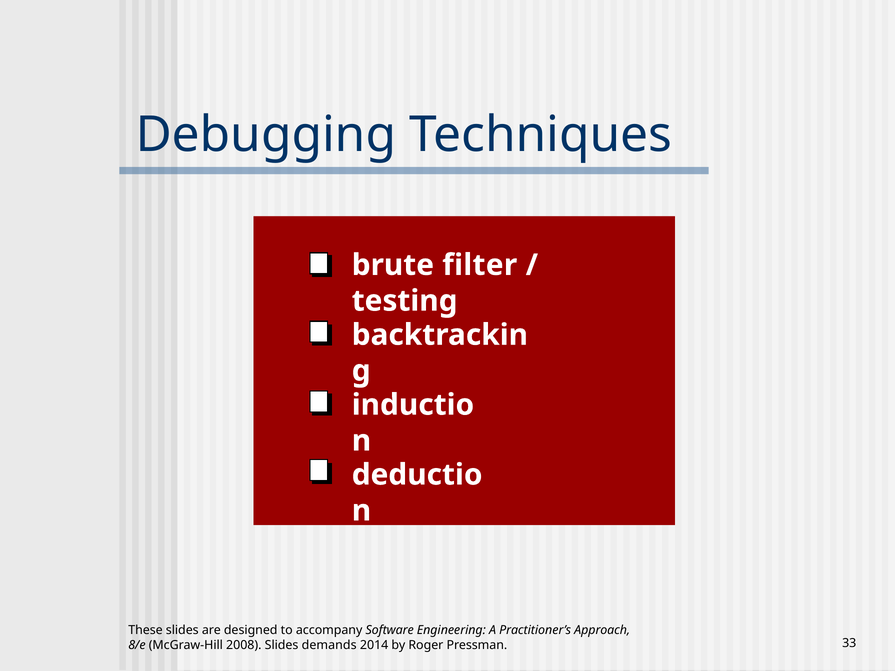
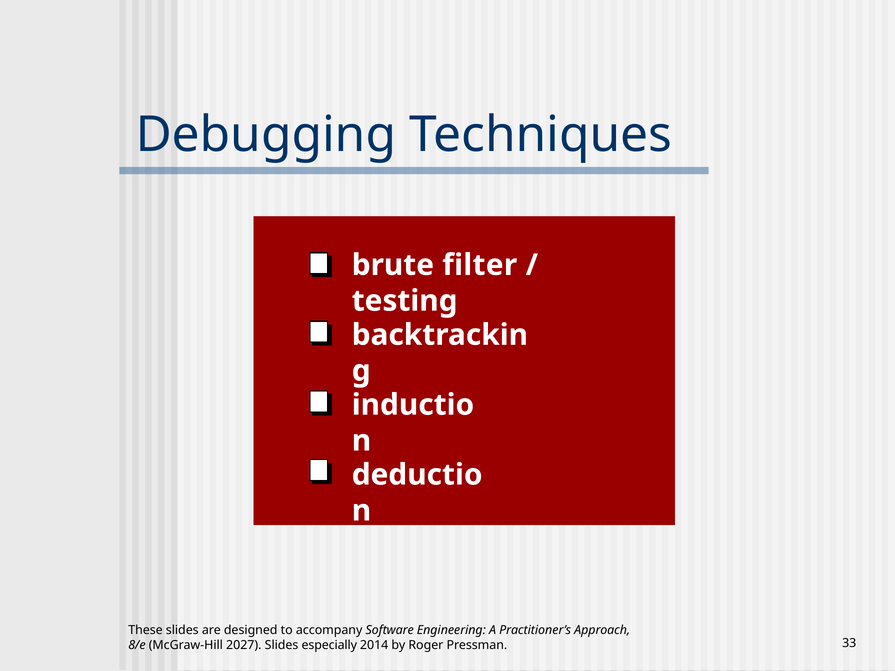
2008: 2008 -> 2027
demands: demands -> especially
